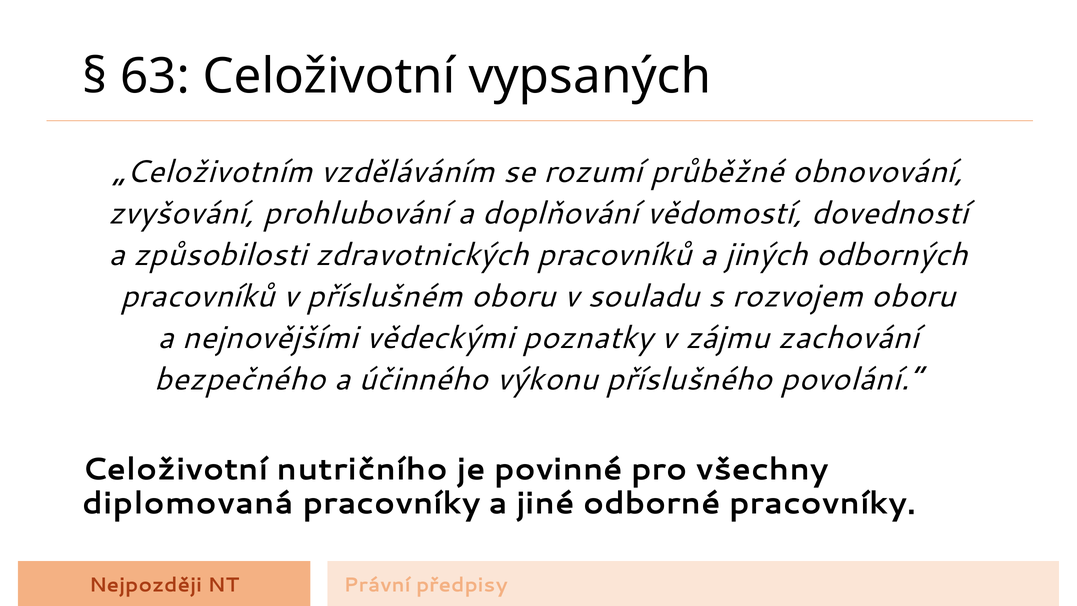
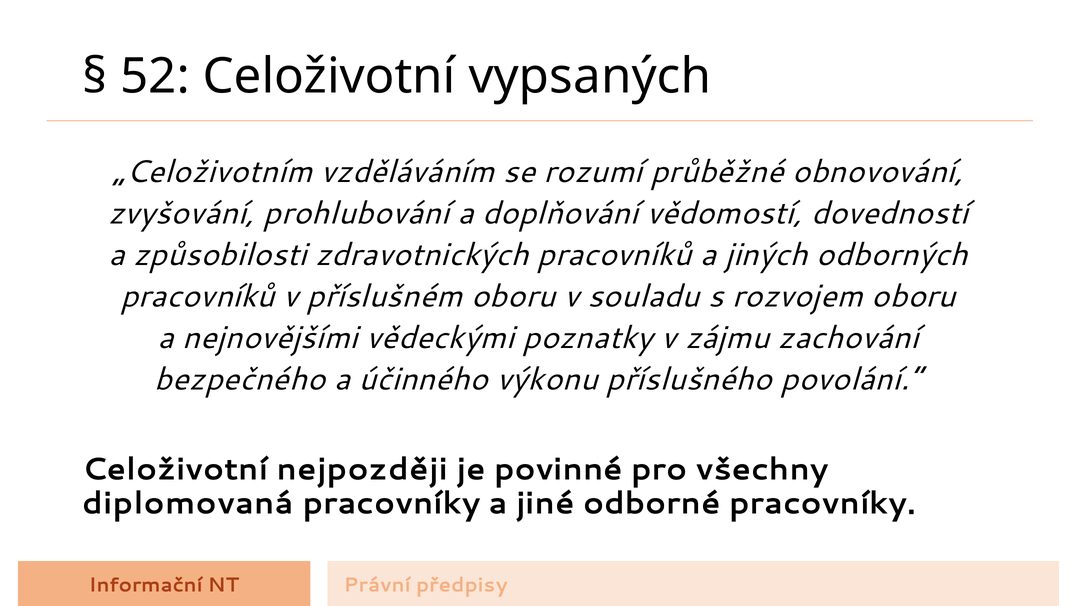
63: 63 -> 52
nutričního: nutričního -> nejpozději
Nejpozději: Nejpozději -> Informační
